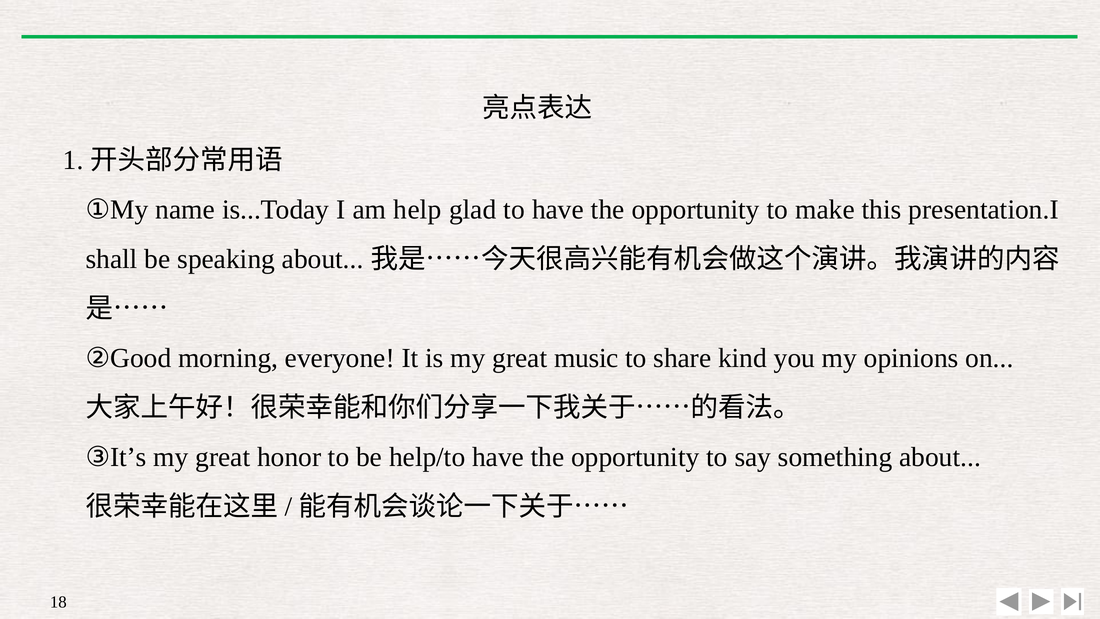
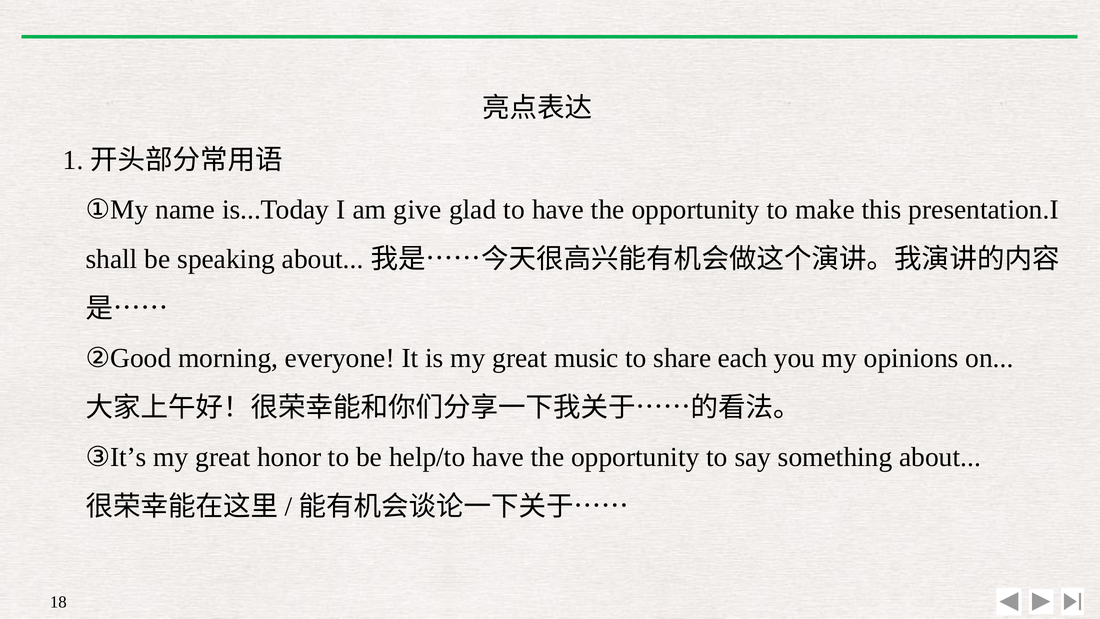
help: help -> give
kind: kind -> each
